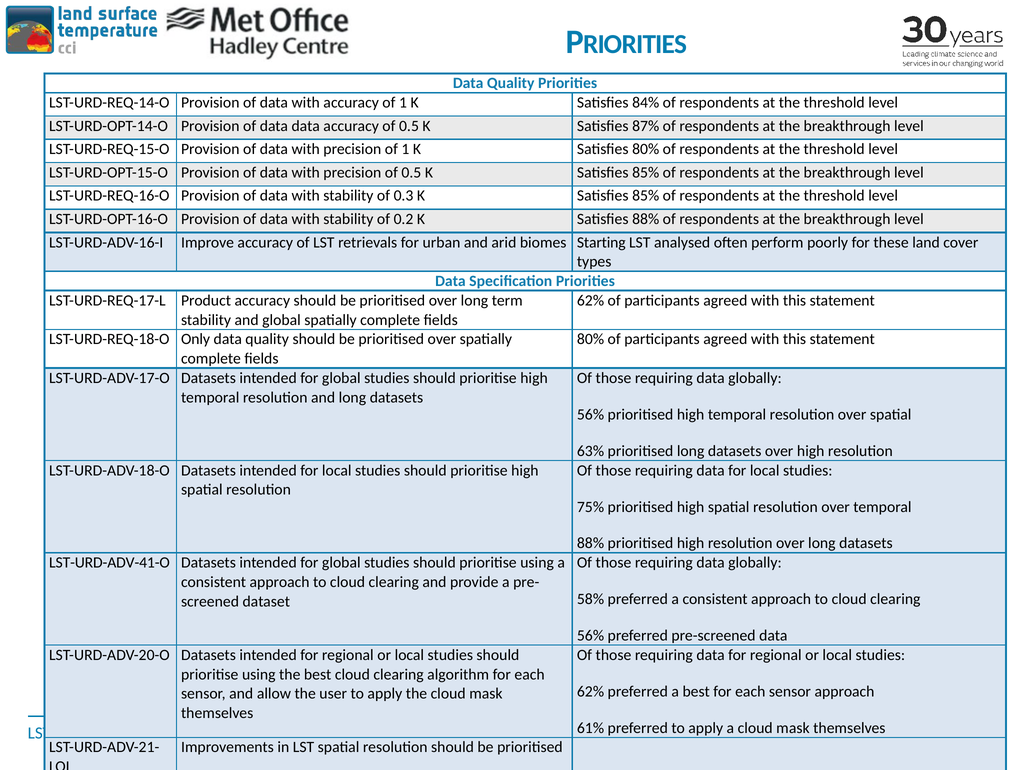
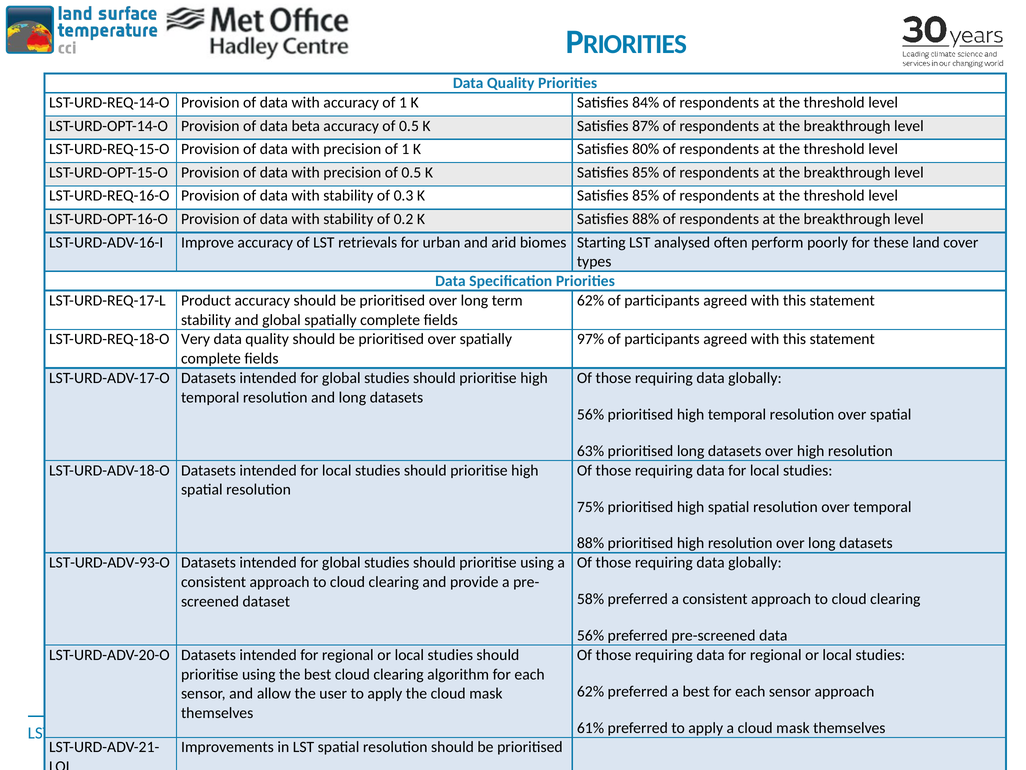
data data: data -> beta
Only: Only -> Very
80% at (591, 339): 80% -> 97%
LST-URD-ADV-41-O: LST-URD-ADV-41-O -> LST-URD-ADV-93-O
